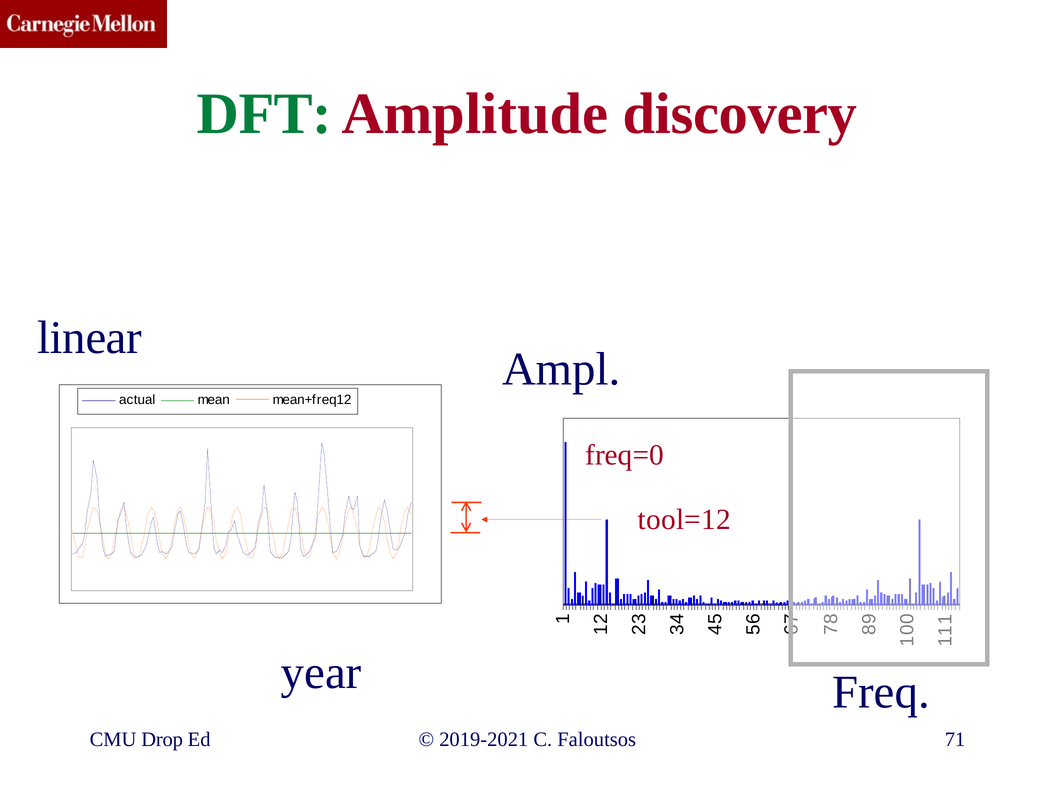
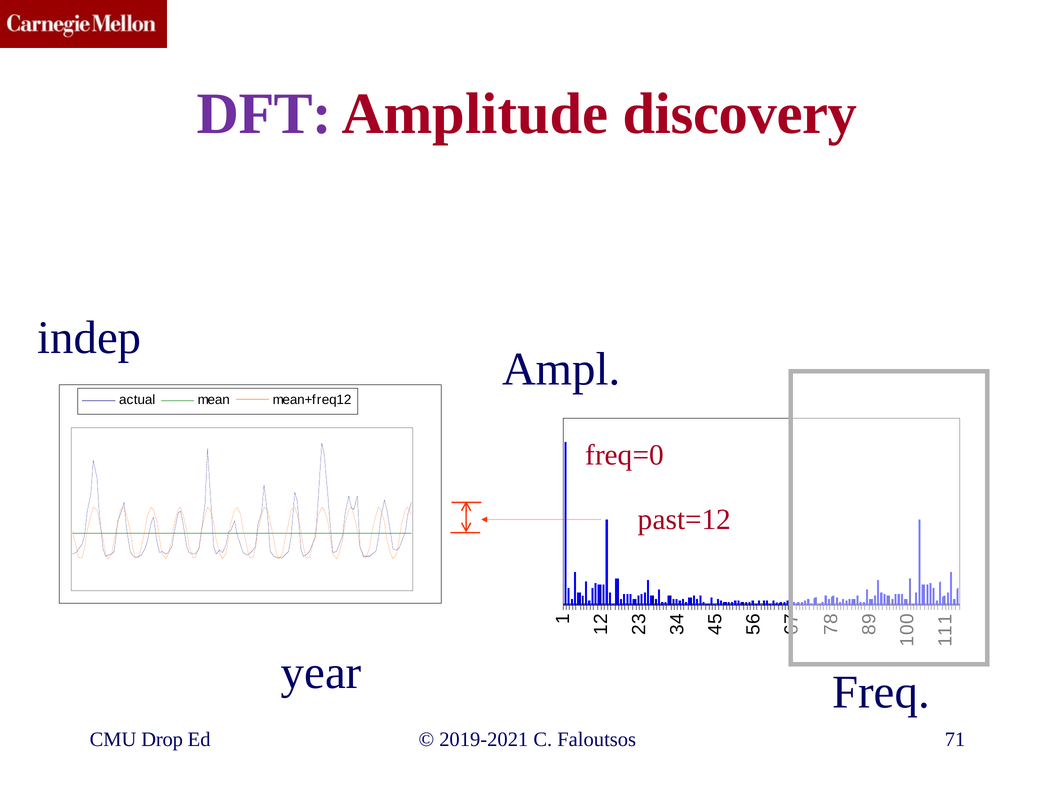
DFT colour: green -> purple
linear: linear -> indep
tool=12: tool=12 -> past=12
